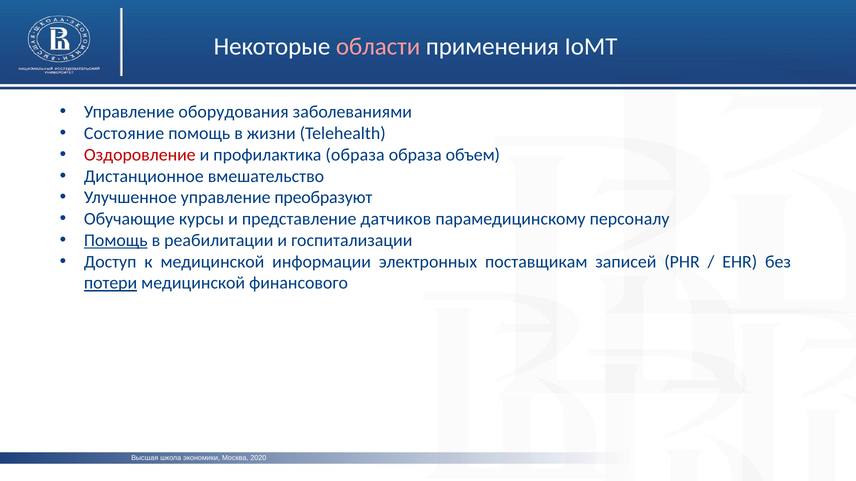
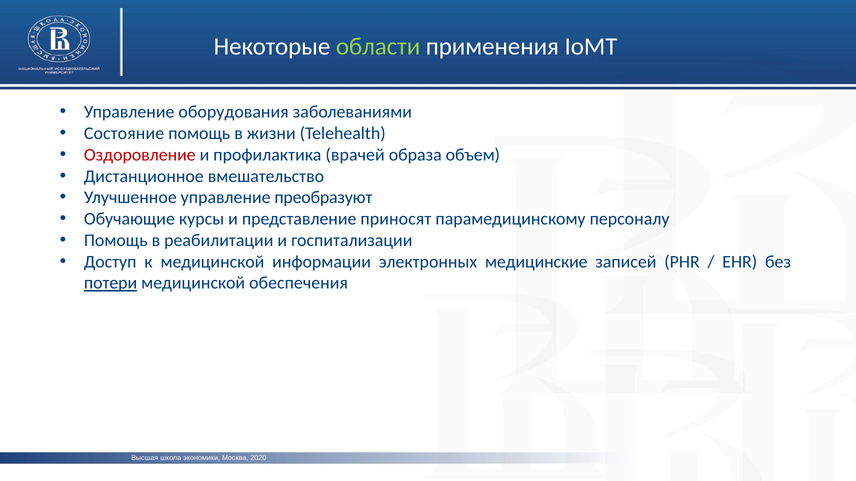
области colour: pink -> light green
профилактика образа: образа -> врачей
датчиков: датчиков -> приносят
Помощь at (116, 241) underline: present -> none
поставщикам: поставщикам -> медицинские
финансового: финансового -> обеспечения
